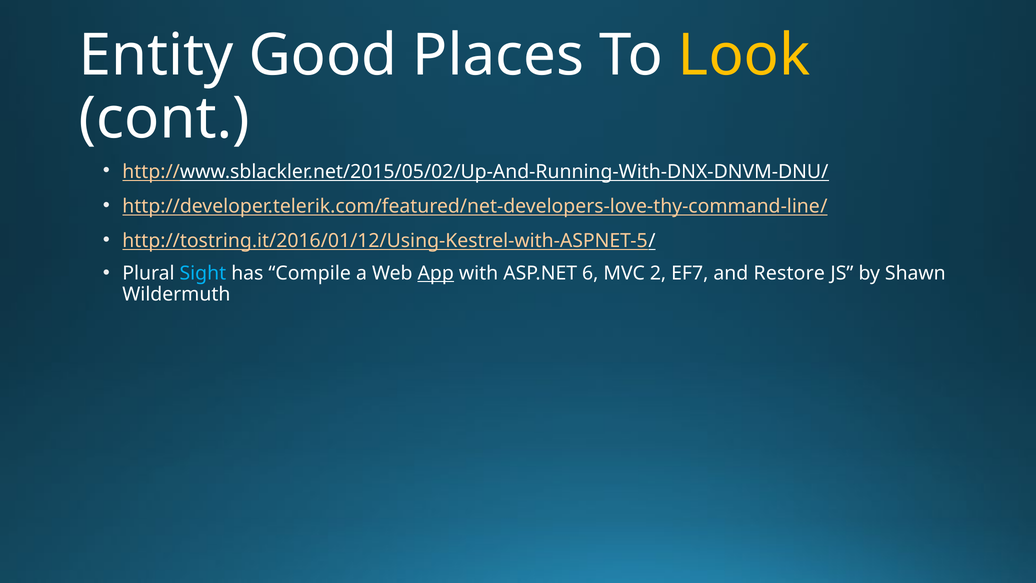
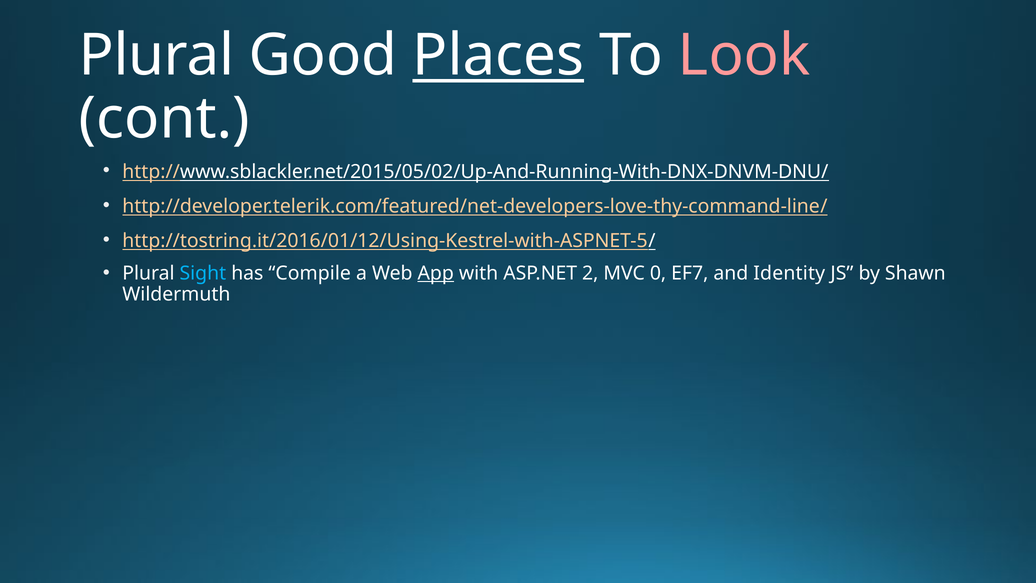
Entity at (156, 56): Entity -> Plural
Places underline: none -> present
Look colour: yellow -> pink
6: 6 -> 2
2: 2 -> 0
Restore: Restore -> Identity
